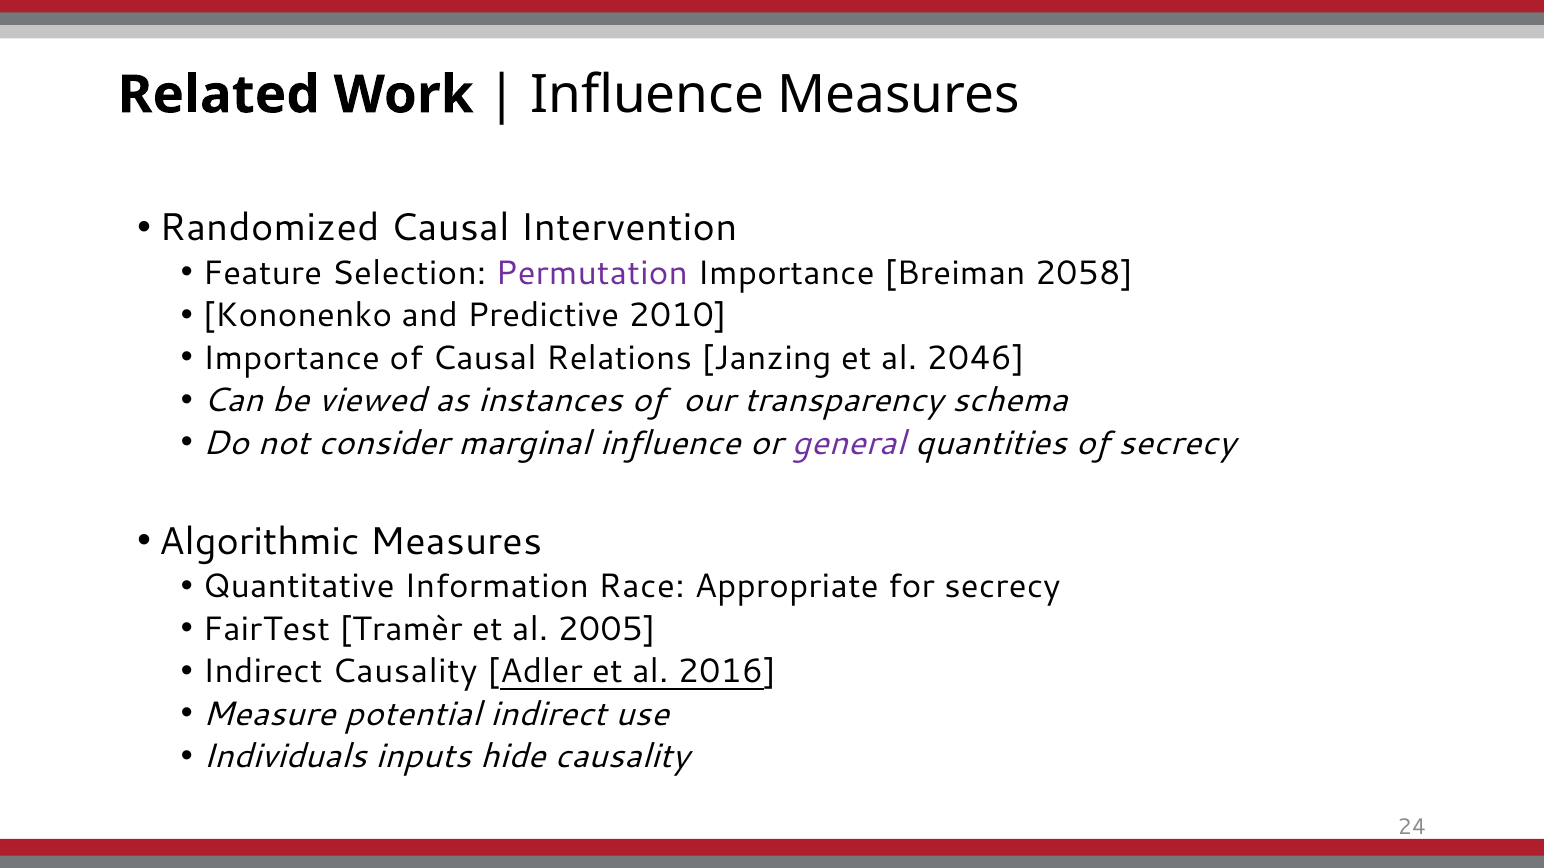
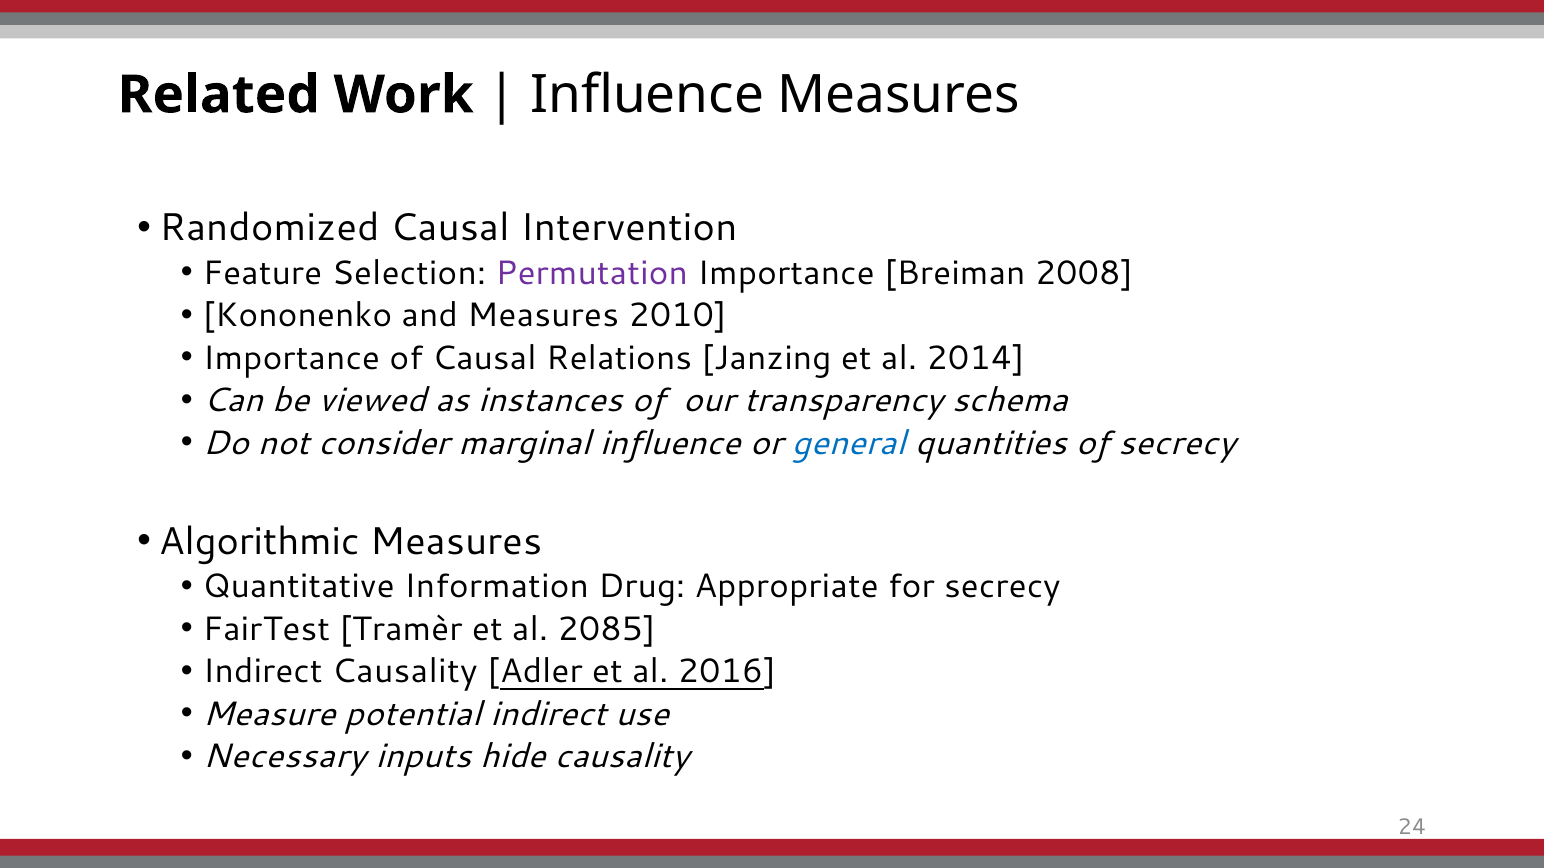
2058: 2058 -> 2008
and Predictive: Predictive -> Measures
2046: 2046 -> 2014
general colour: purple -> blue
Race: Race -> Drug
2005: 2005 -> 2085
Individuals: Individuals -> Necessary
